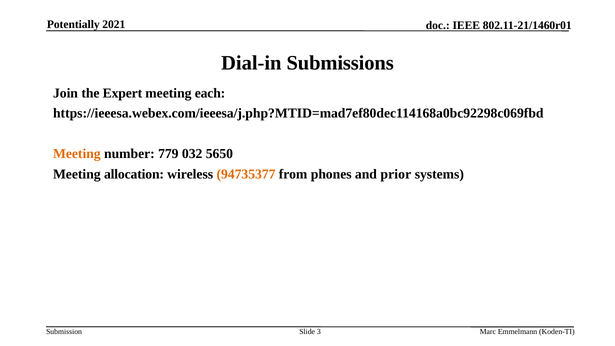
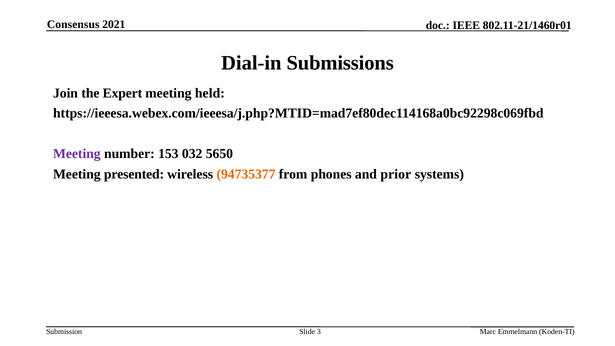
Potentially: Potentially -> Consensus
each: each -> held
Meeting at (77, 154) colour: orange -> purple
779: 779 -> 153
allocation: allocation -> presented
